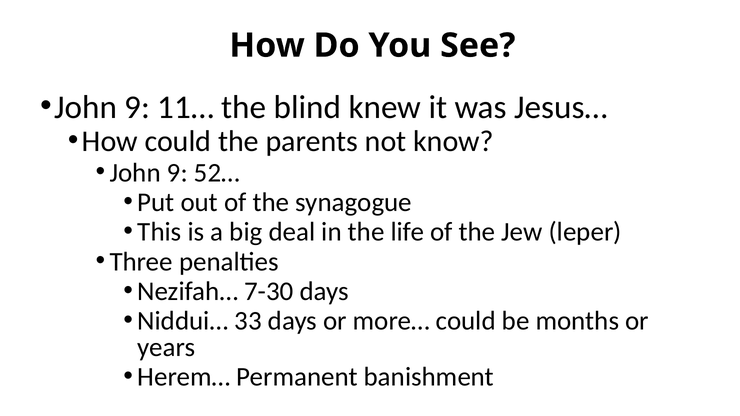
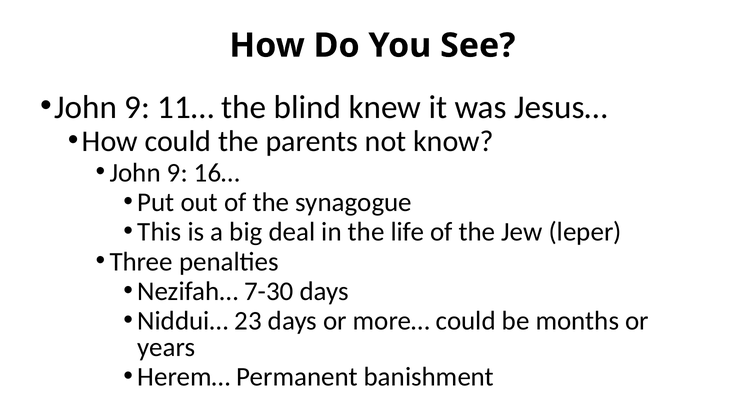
52…: 52… -> 16…
33: 33 -> 23
